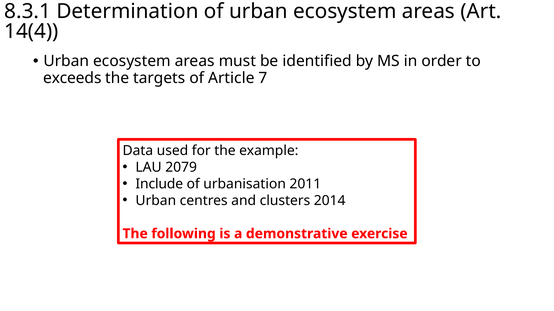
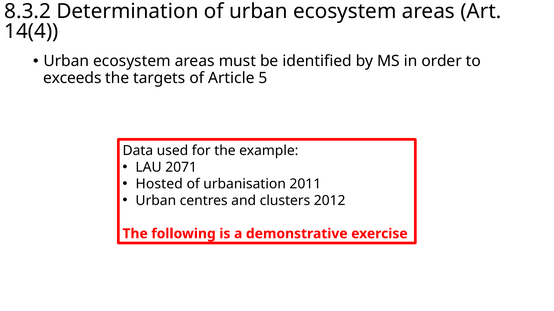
8.3.1: 8.3.1 -> 8.3.2
7: 7 -> 5
2079: 2079 -> 2071
Include: Include -> Hosted
2014: 2014 -> 2012
